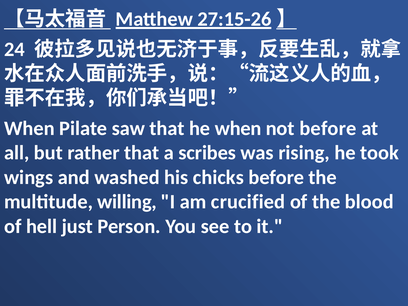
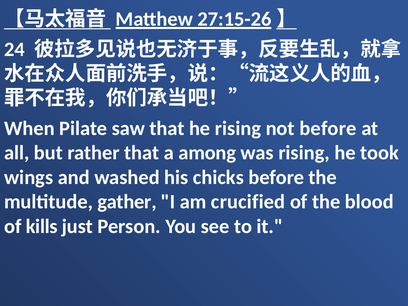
he when: when -> rising
scribes: scribes -> among
willing: willing -> gather
hell: hell -> kills
